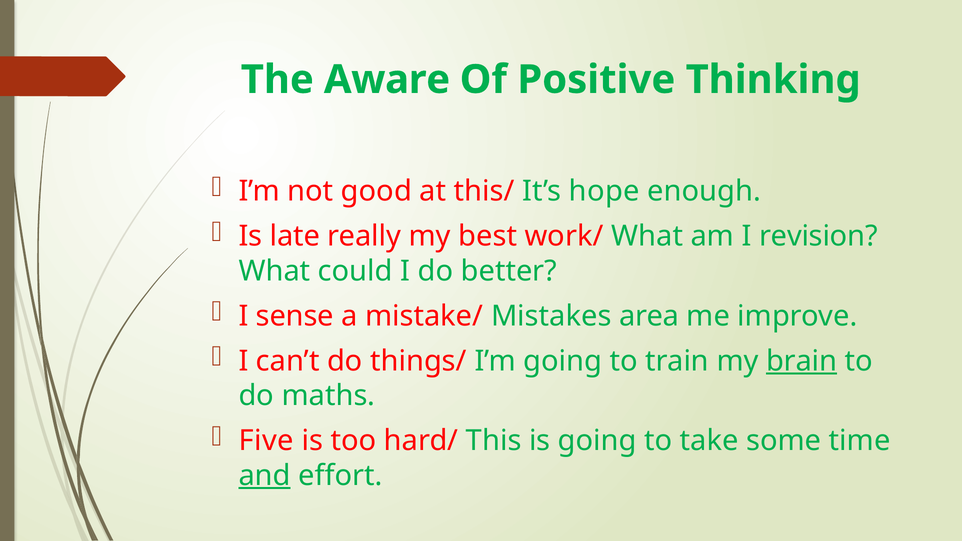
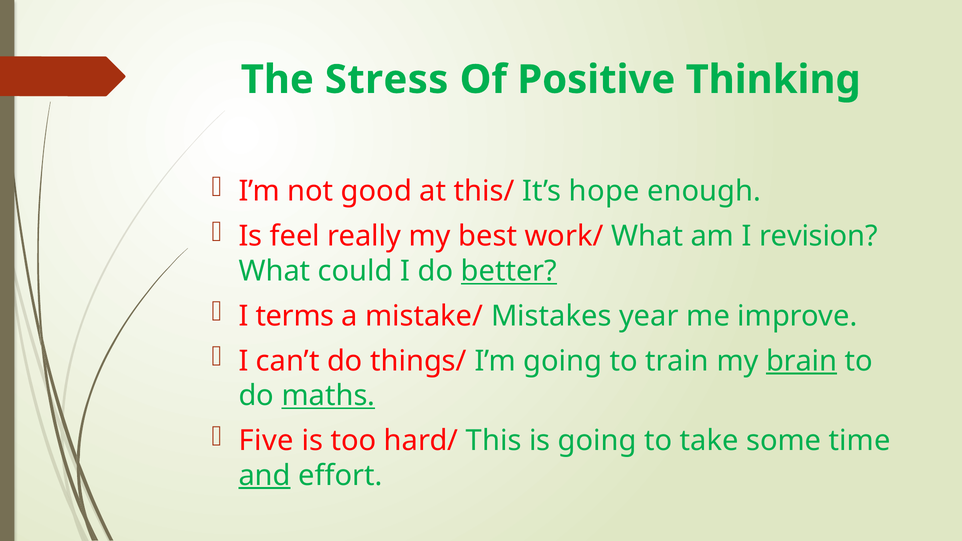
Aware: Aware -> Stress
late: late -> feel
better underline: none -> present
sense: sense -> terms
area: area -> year
maths underline: none -> present
